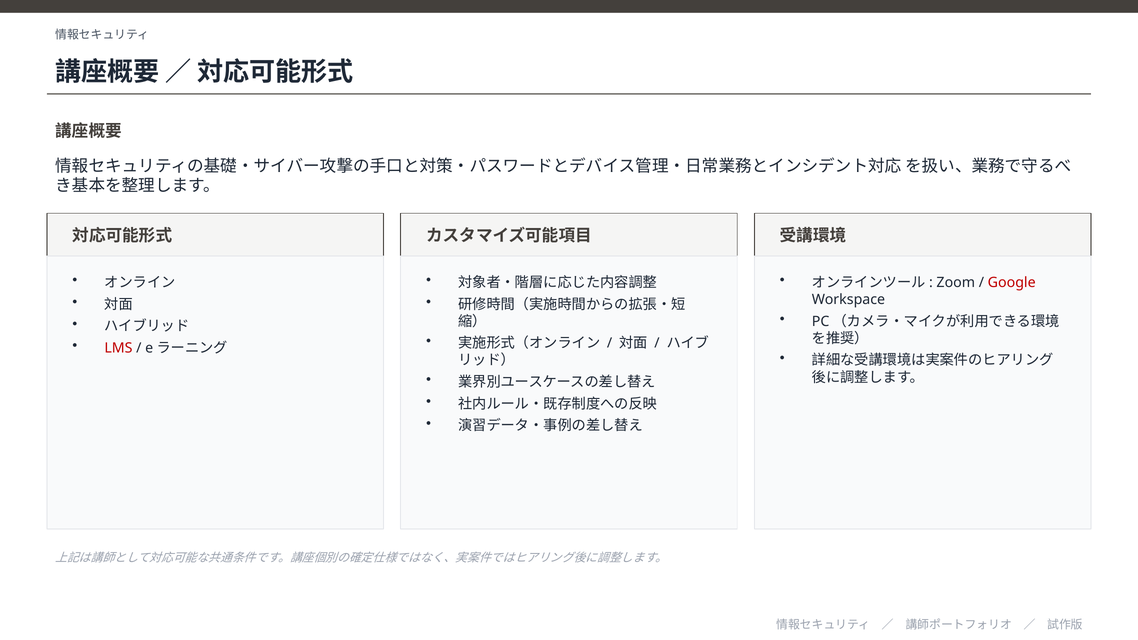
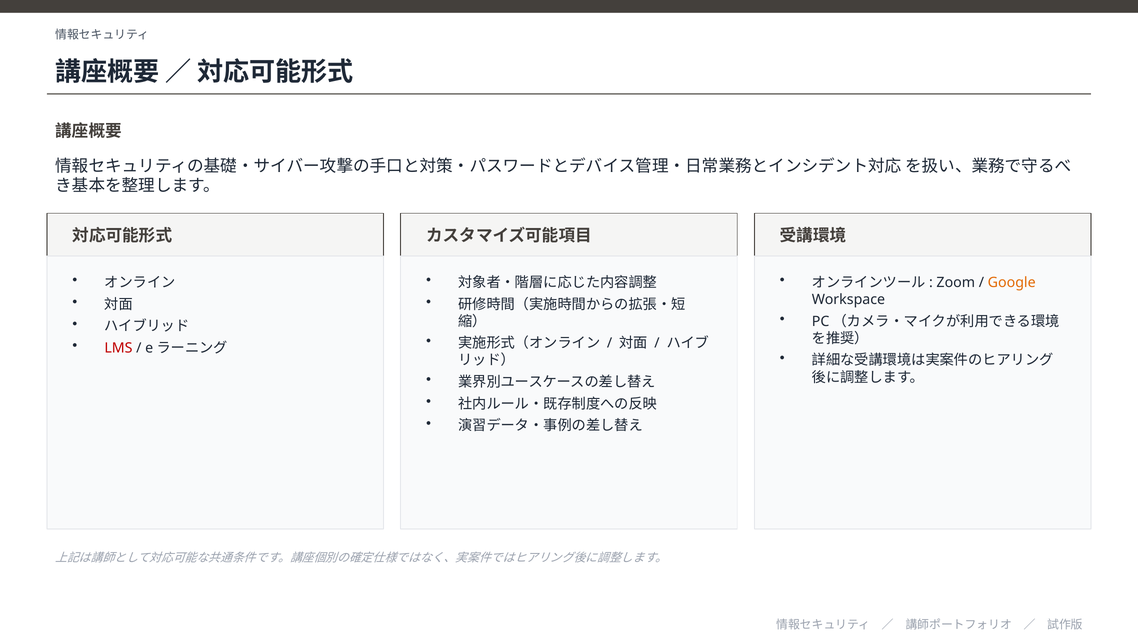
Google colour: red -> orange
